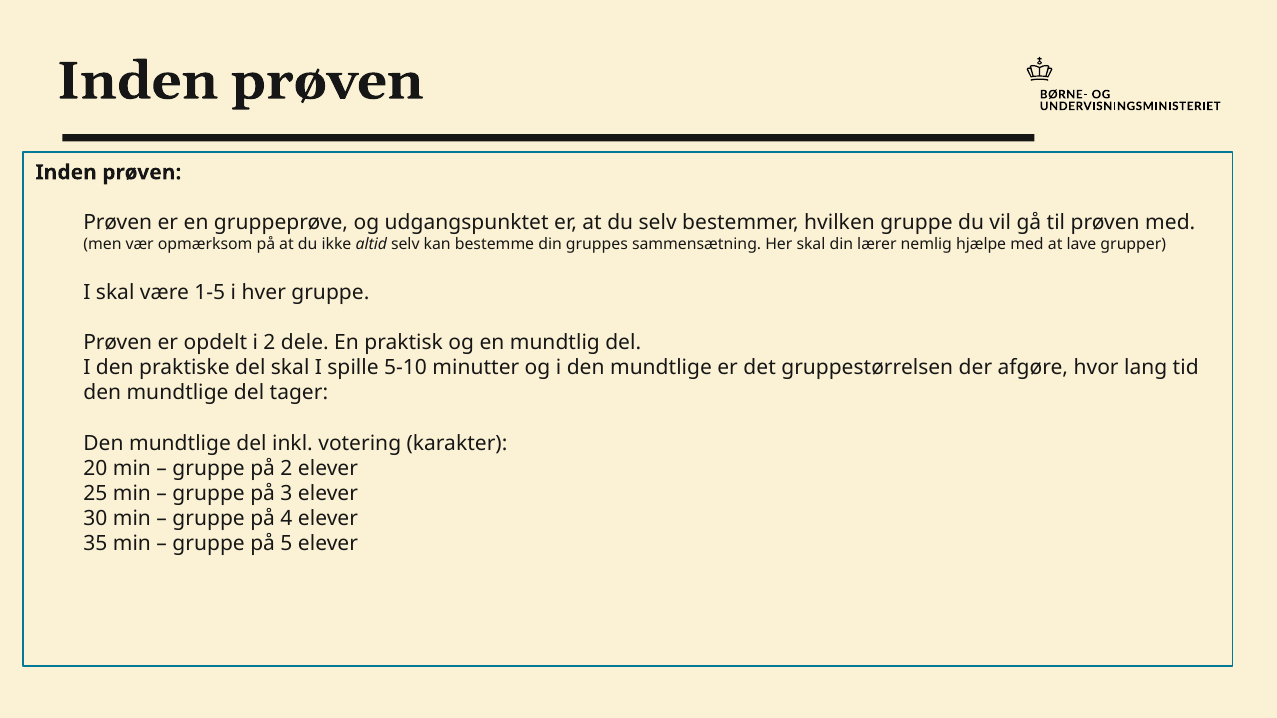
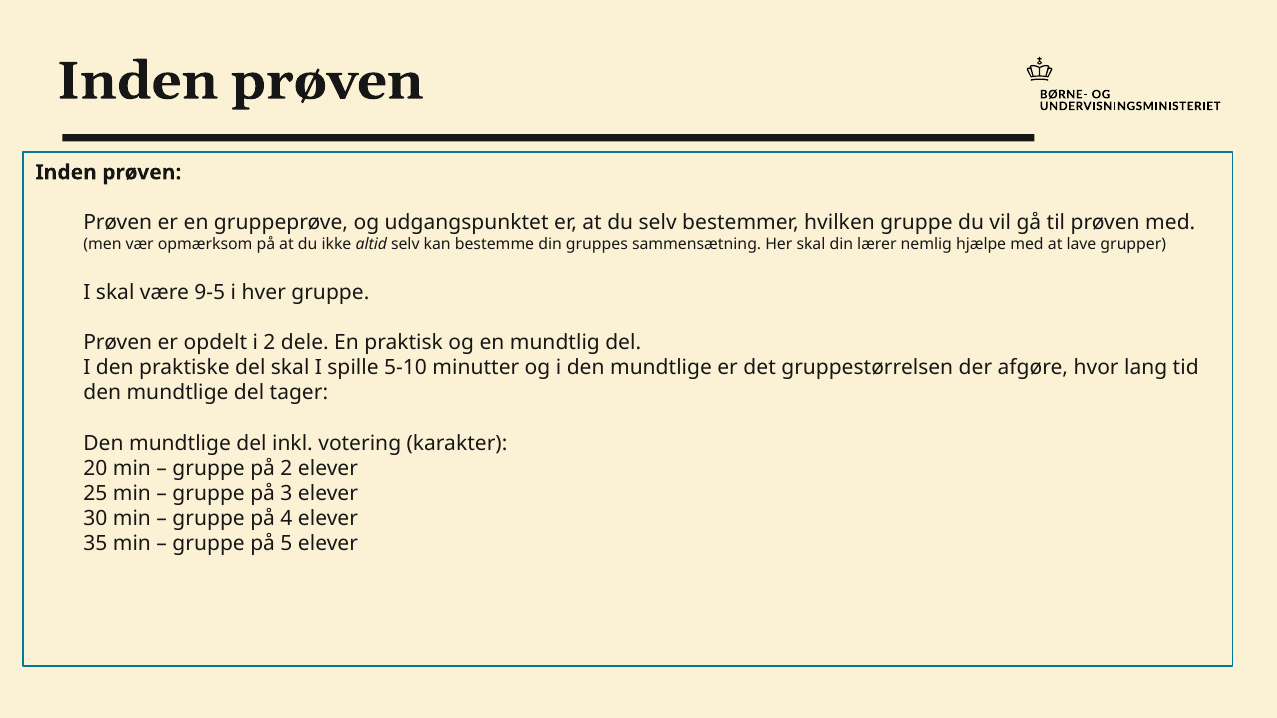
1-5: 1-5 -> 9-5
